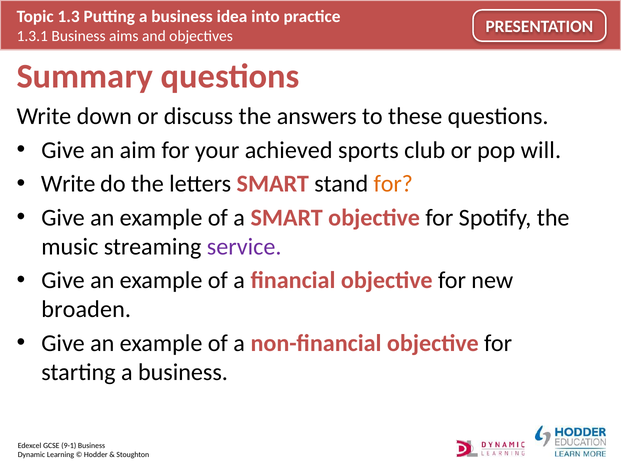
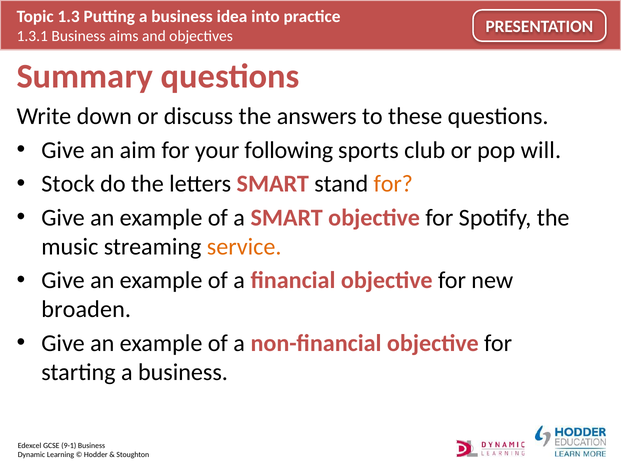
achieved: achieved -> following
Write at (68, 184): Write -> Stock
service colour: purple -> orange
